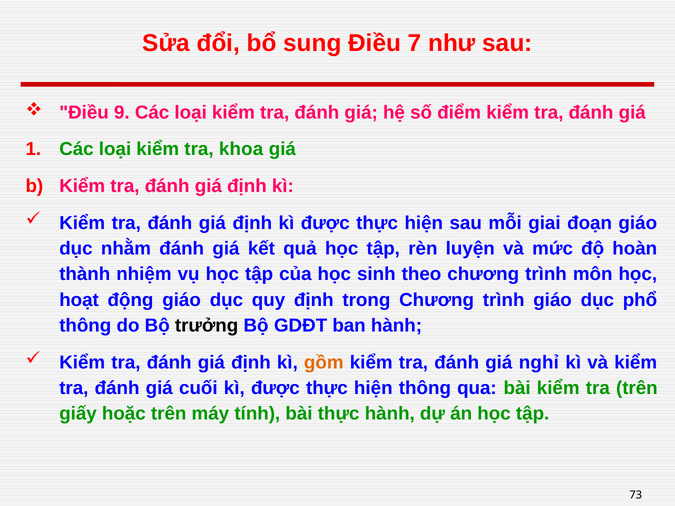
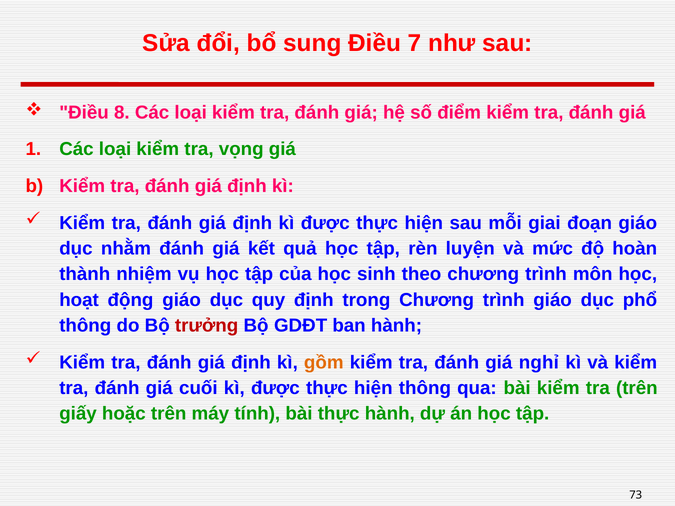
9: 9 -> 8
khoa: khoa -> vọng
trưởng colour: black -> red
